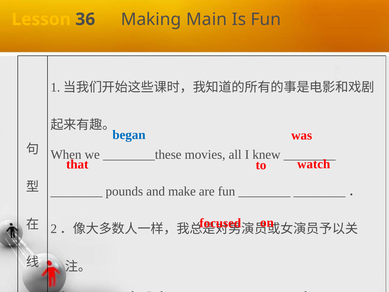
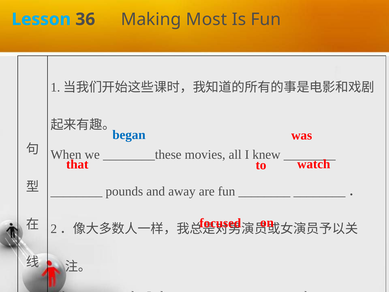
Lesson colour: yellow -> light blue
Making Main: Main -> Most
make: make -> away
